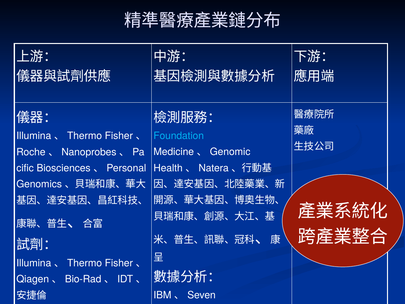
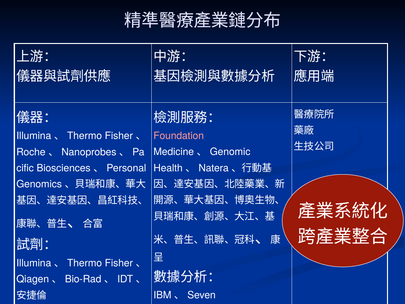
Foundation colour: light blue -> pink
